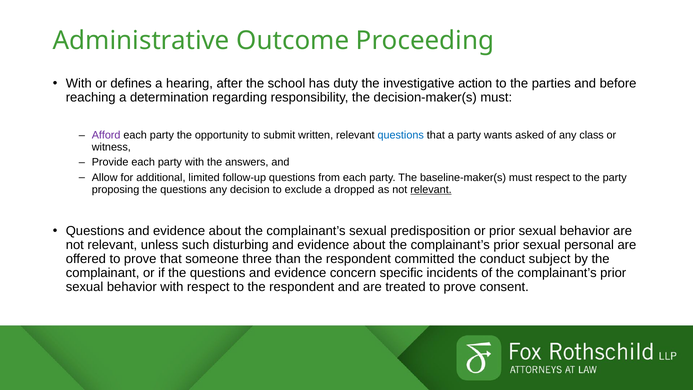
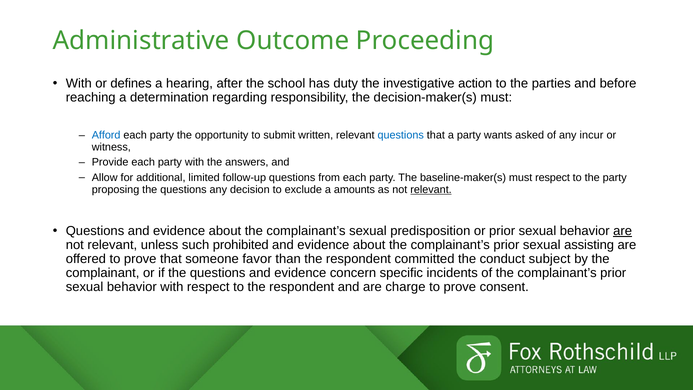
Afford colour: purple -> blue
class: class -> incur
dropped: dropped -> amounts
are at (623, 231) underline: none -> present
disturbing: disturbing -> prohibited
personal: personal -> assisting
three: three -> favor
treated: treated -> charge
